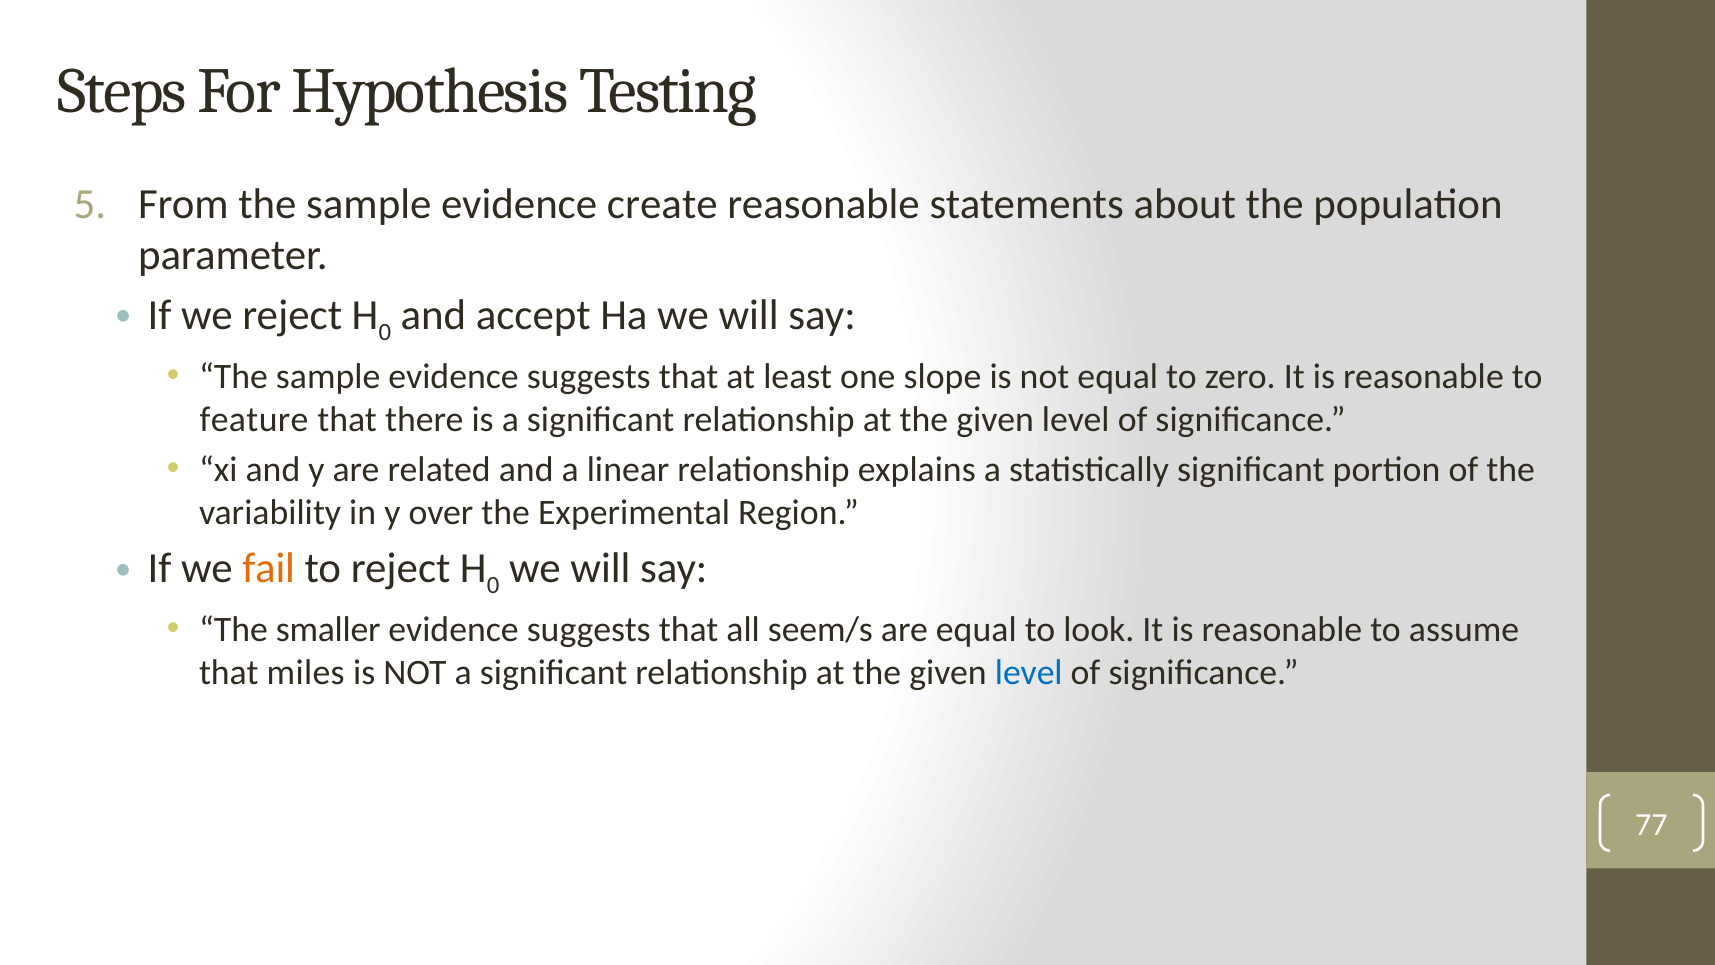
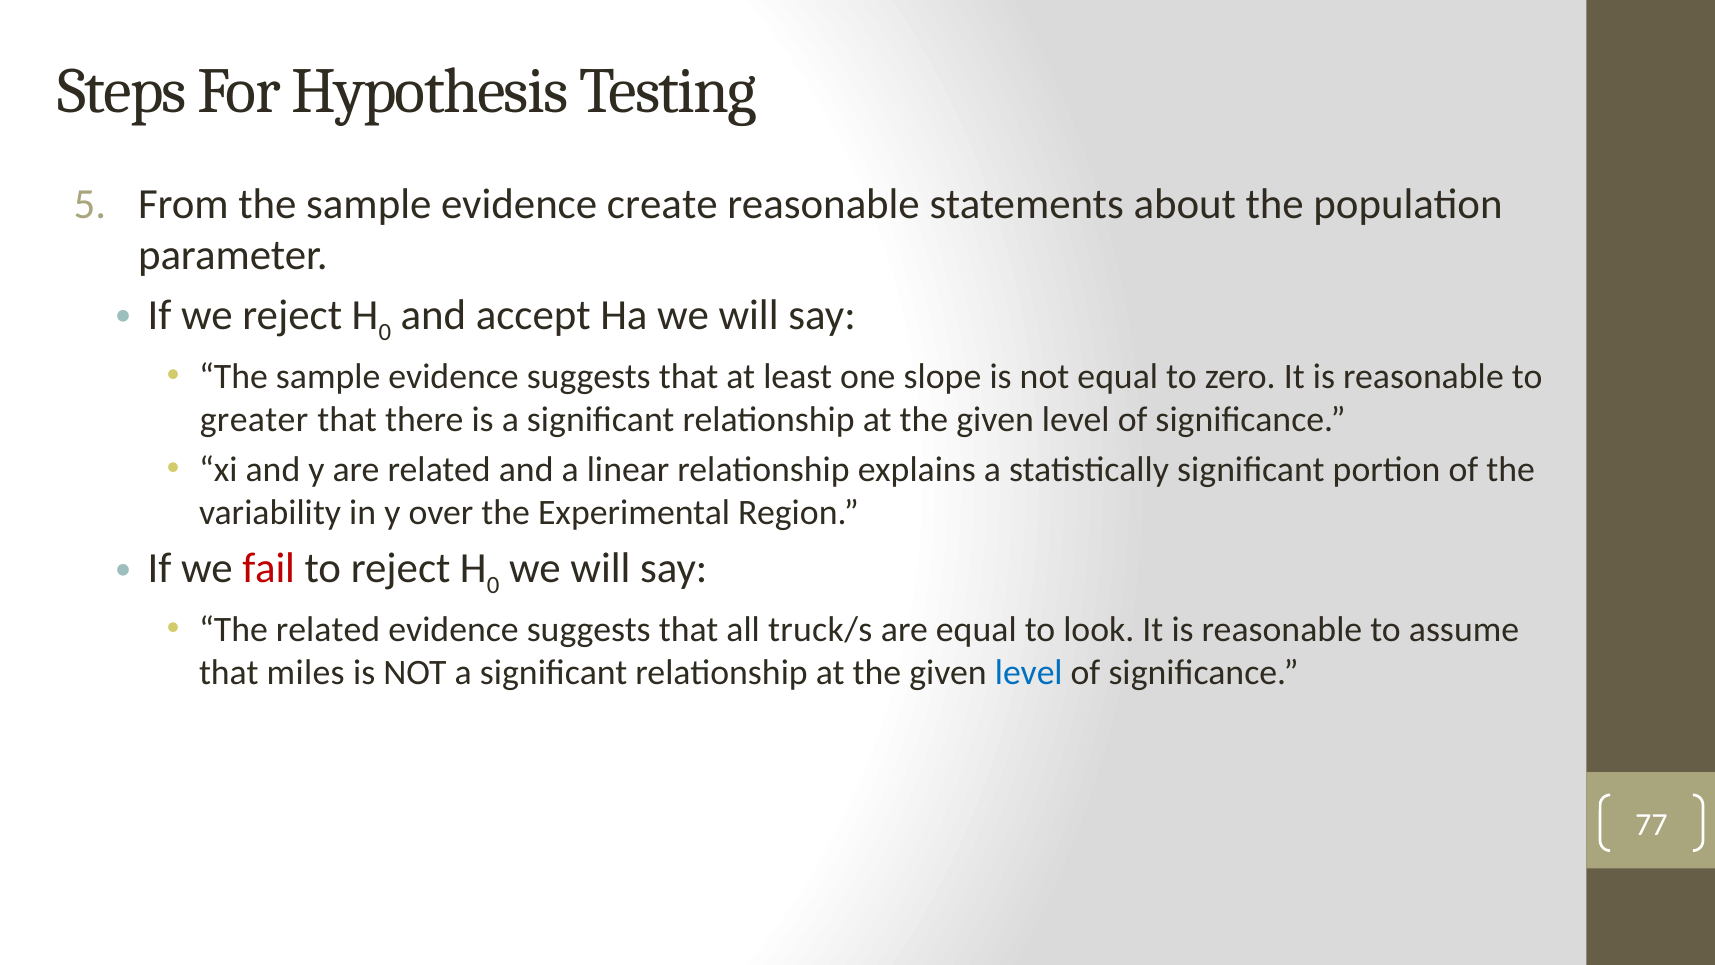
feature: feature -> greater
fail colour: orange -> red
The smaller: smaller -> related
seem/s: seem/s -> truck/s
